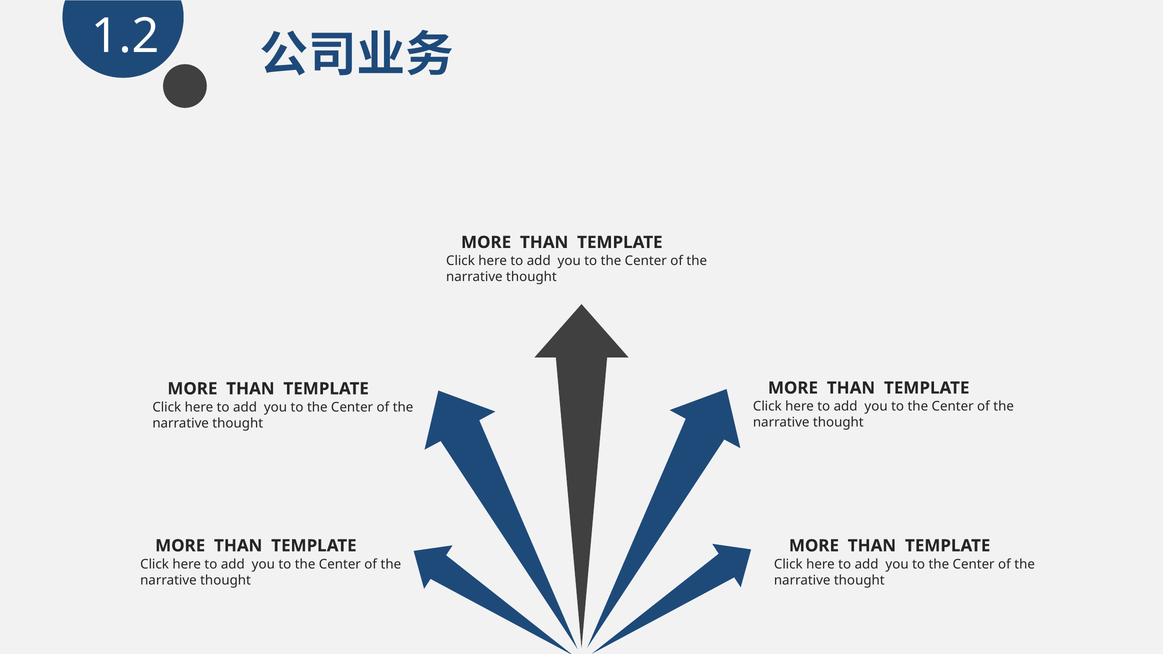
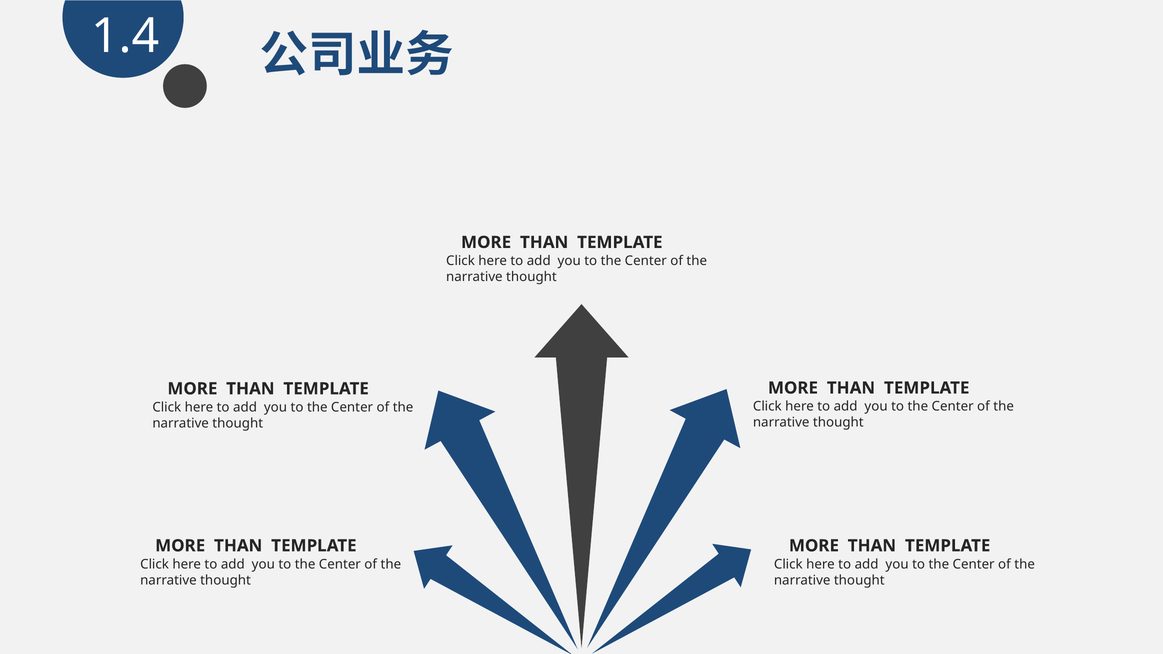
1.2: 1.2 -> 1.4
